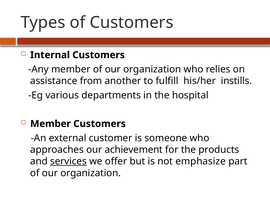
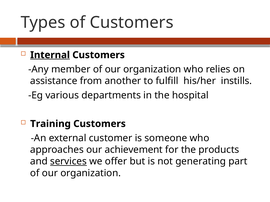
Internal underline: none -> present
Member at (51, 124): Member -> Training
emphasize: emphasize -> generating
